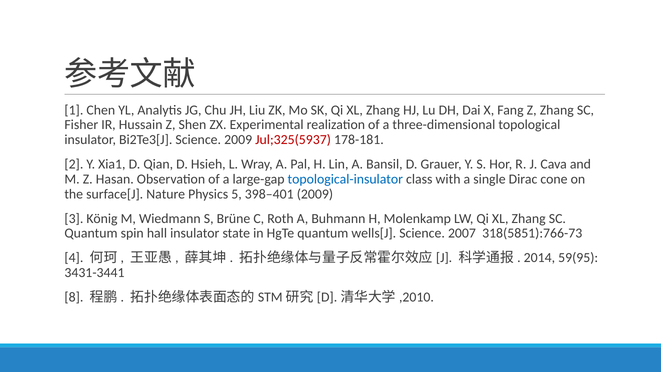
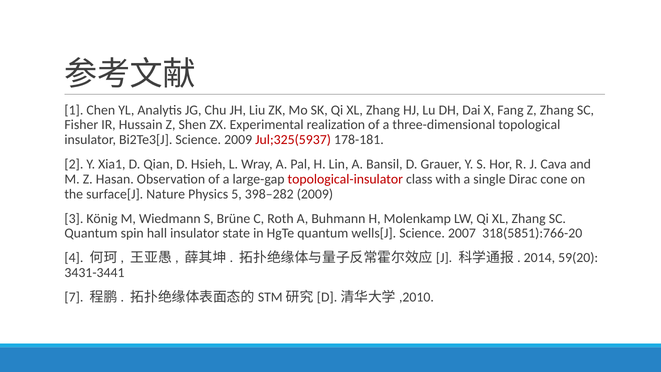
topological-insulator colour: blue -> red
398–401: 398–401 -> 398–282
318(5851):766-73: 318(5851):766-73 -> 318(5851):766-20
59(95: 59(95 -> 59(20
8: 8 -> 7
